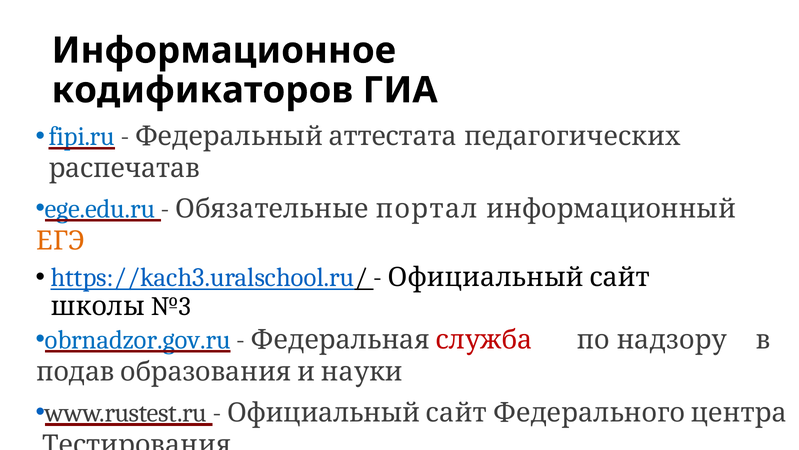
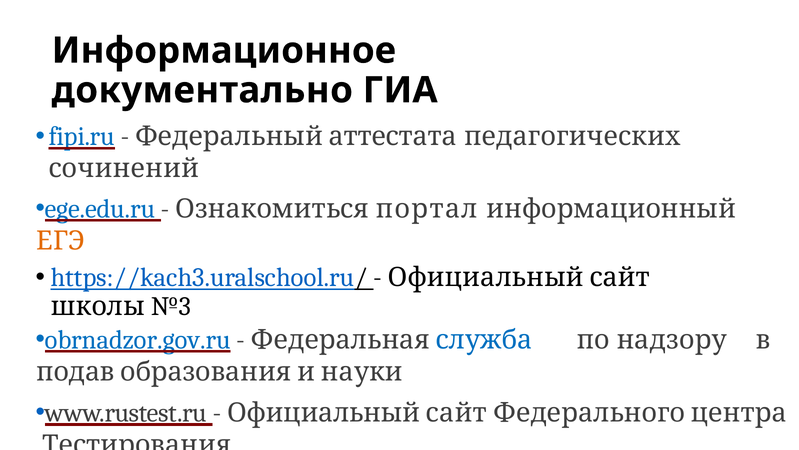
кодификаторов: кодификаторов -> документально
распечатав: распечатав -> сочинений
Обязательные: Обязательные -> Ознакомиться
служба colour: red -> blue
